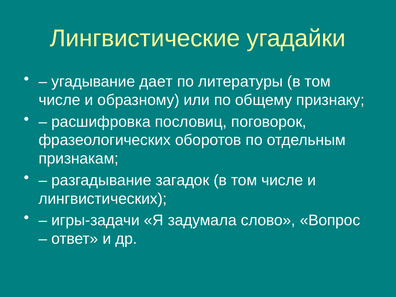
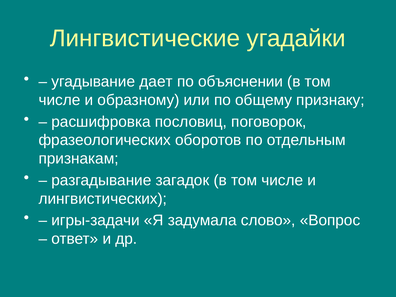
литературы: литературы -> объяснении
